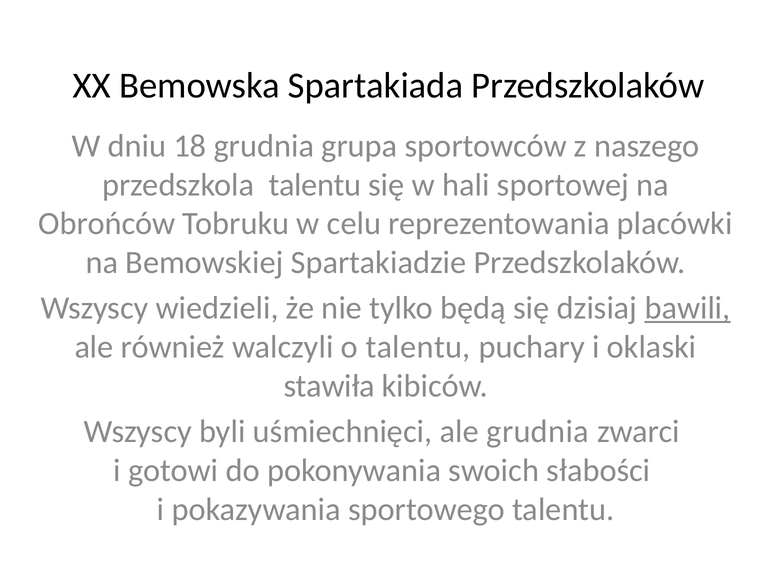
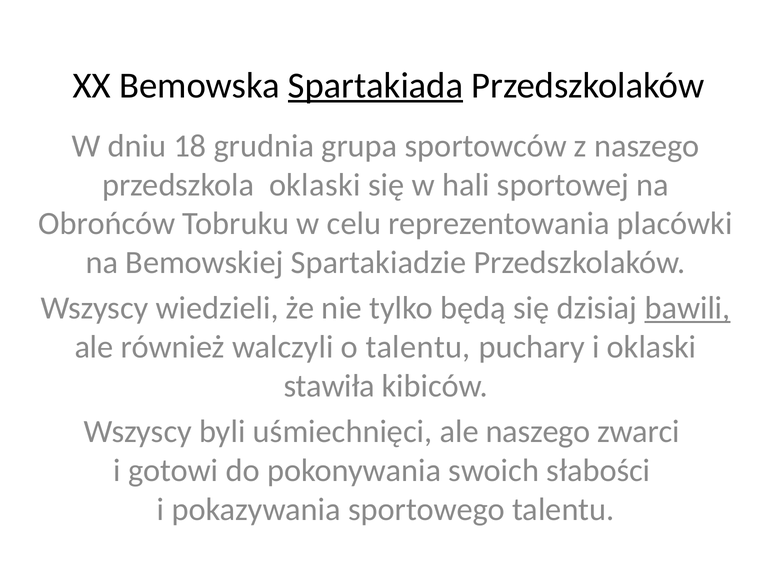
Spartakiada underline: none -> present
przedszkola talentu: talentu -> oklaski
ale grudnia: grudnia -> naszego
